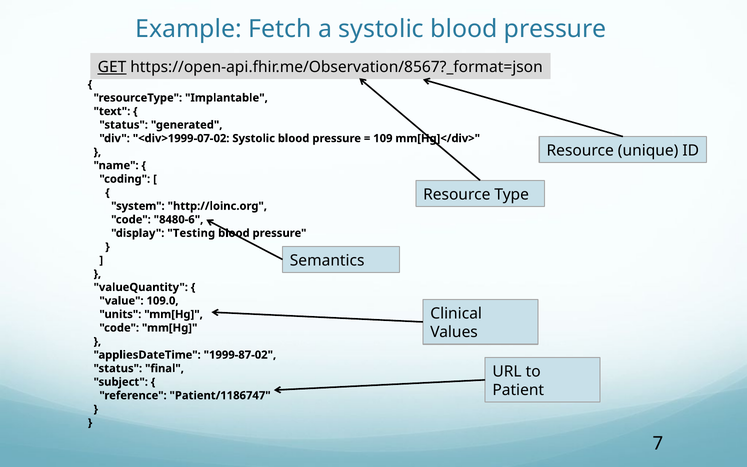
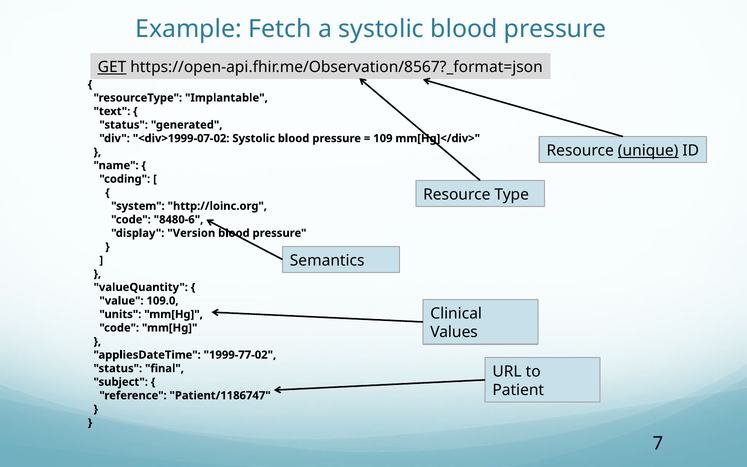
unique underline: none -> present
Testing: Testing -> Version
1999-87-02: 1999-87-02 -> 1999-77-02
